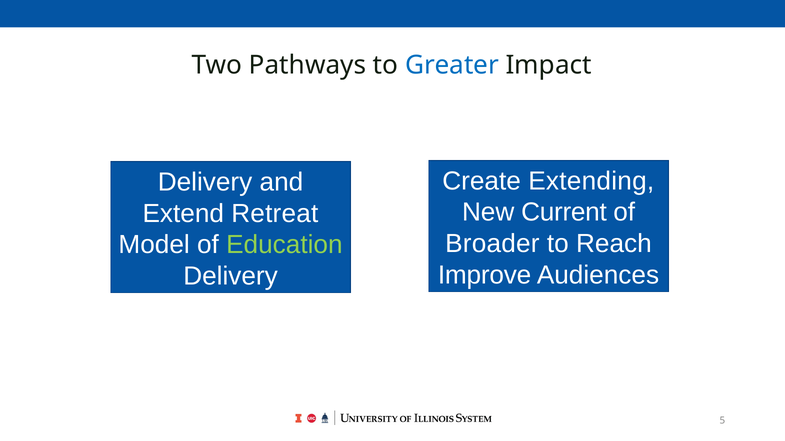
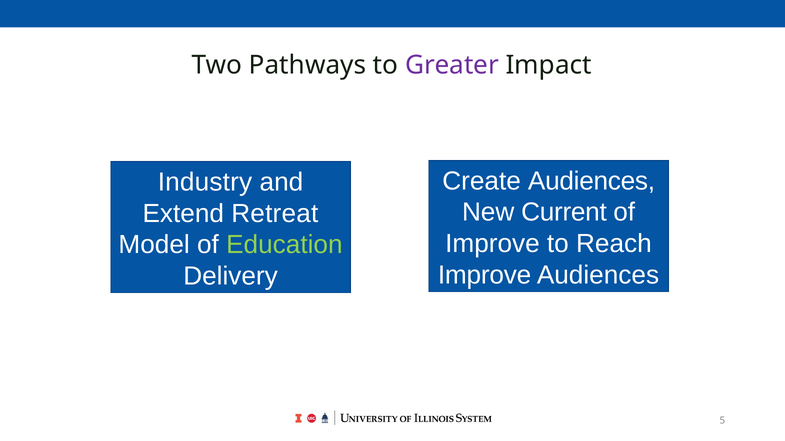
Greater colour: blue -> purple
Create Extending: Extending -> Audiences
Delivery at (205, 182): Delivery -> Industry
Broader at (492, 244): Broader -> Improve
